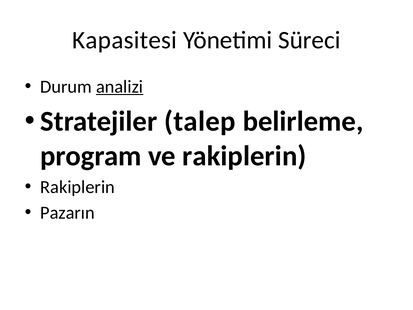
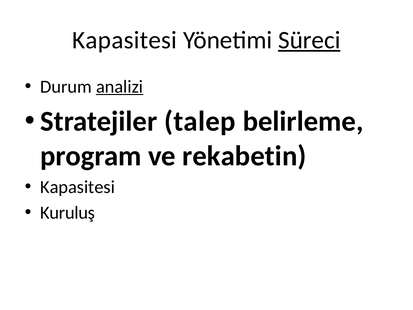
Süreci underline: none -> present
ve rakiplerin: rakiplerin -> rekabetin
Rakiplerin at (78, 187): Rakiplerin -> Kapasitesi
Pazarın: Pazarın -> Kuruluş
